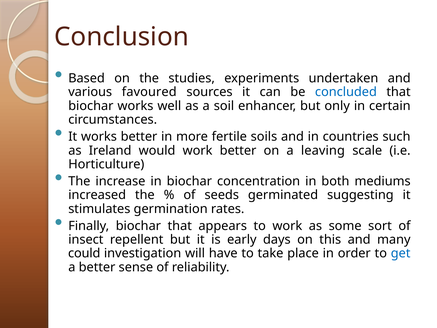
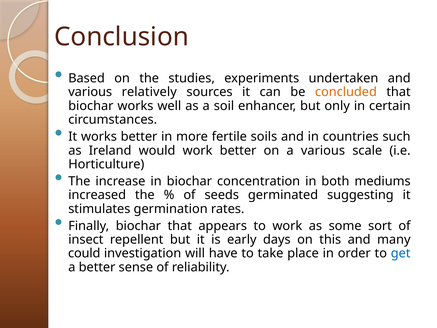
favoured: favoured -> relatively
concluded colour: blue -> orange
a leaving: leaving -> various
